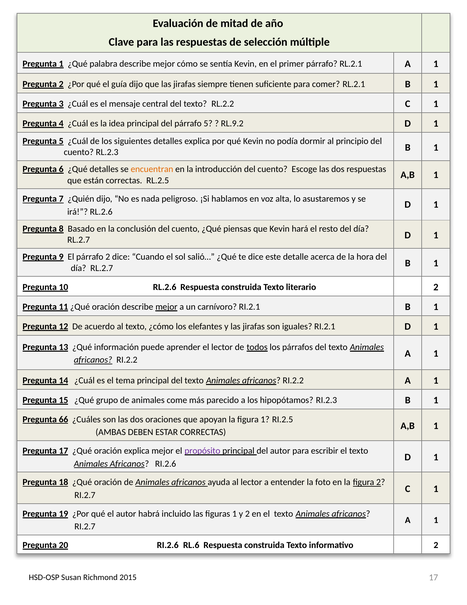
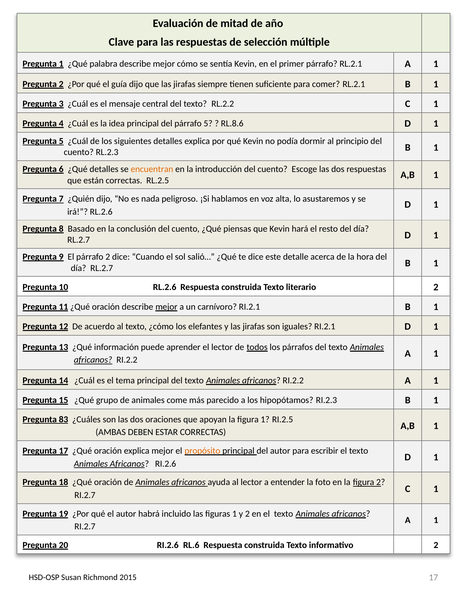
RL.9.2: RL.9.2 -> RL.8.6
66: 66 -> 83
propósito colour: purple -> orange
